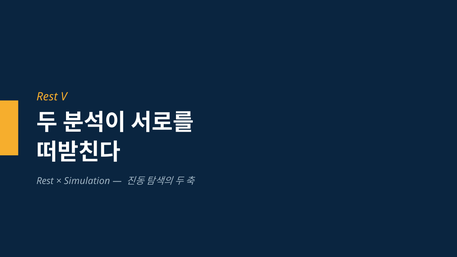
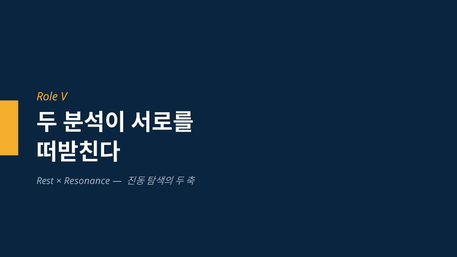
Rest at (47, 97): Rest -> Role
Simulation: Simulation -> Resonance
